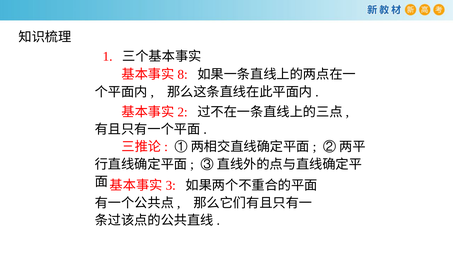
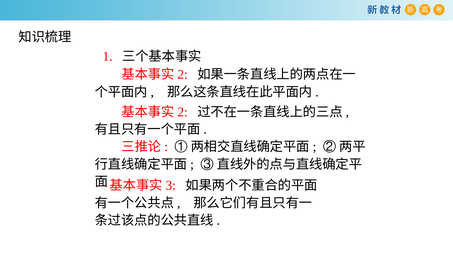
8 at (183, 75): 8 -> 2
